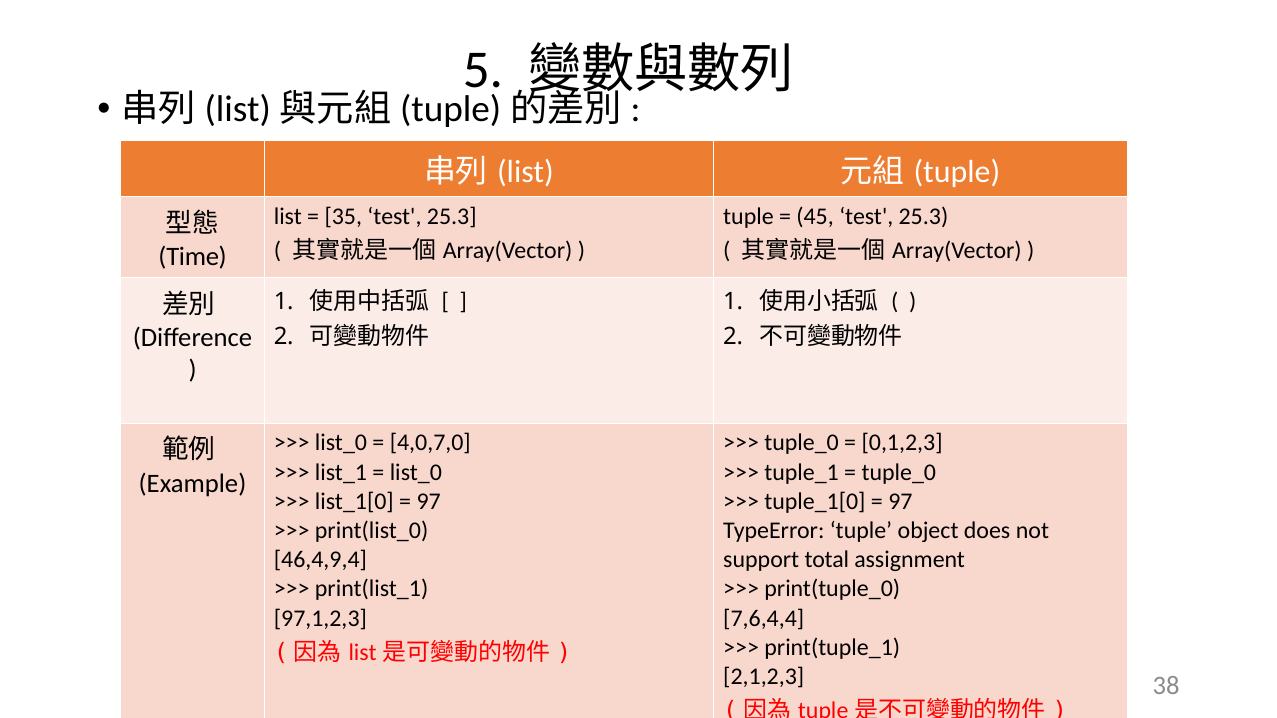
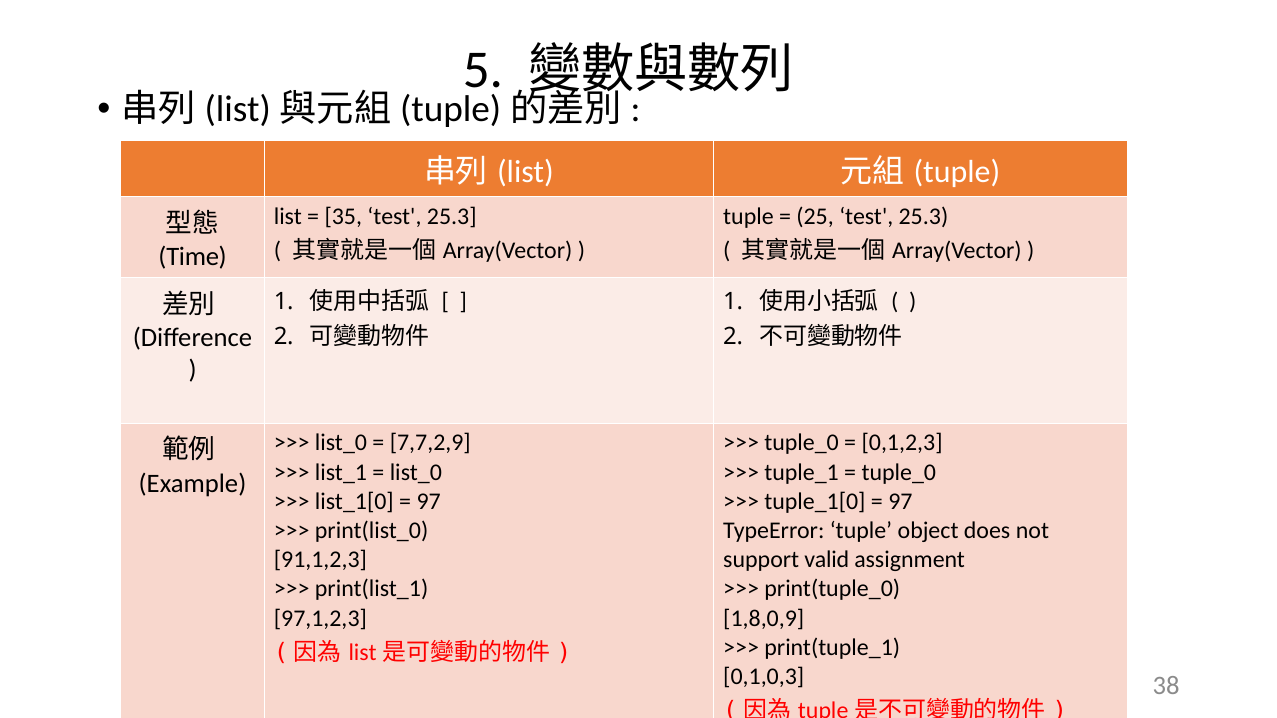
45: 45 -> 25
4,0,7,0: 4,0,7,0 -> 7,7,2,9
46,4,9,4: 46,4,9,4 -> 91,1,2,3
total: total -> valid
7,6,4,4: 7,6,4,4 -> 1,8,0,9
2,1,2,3: 2,1,2,3 -> 0,1,0,3
